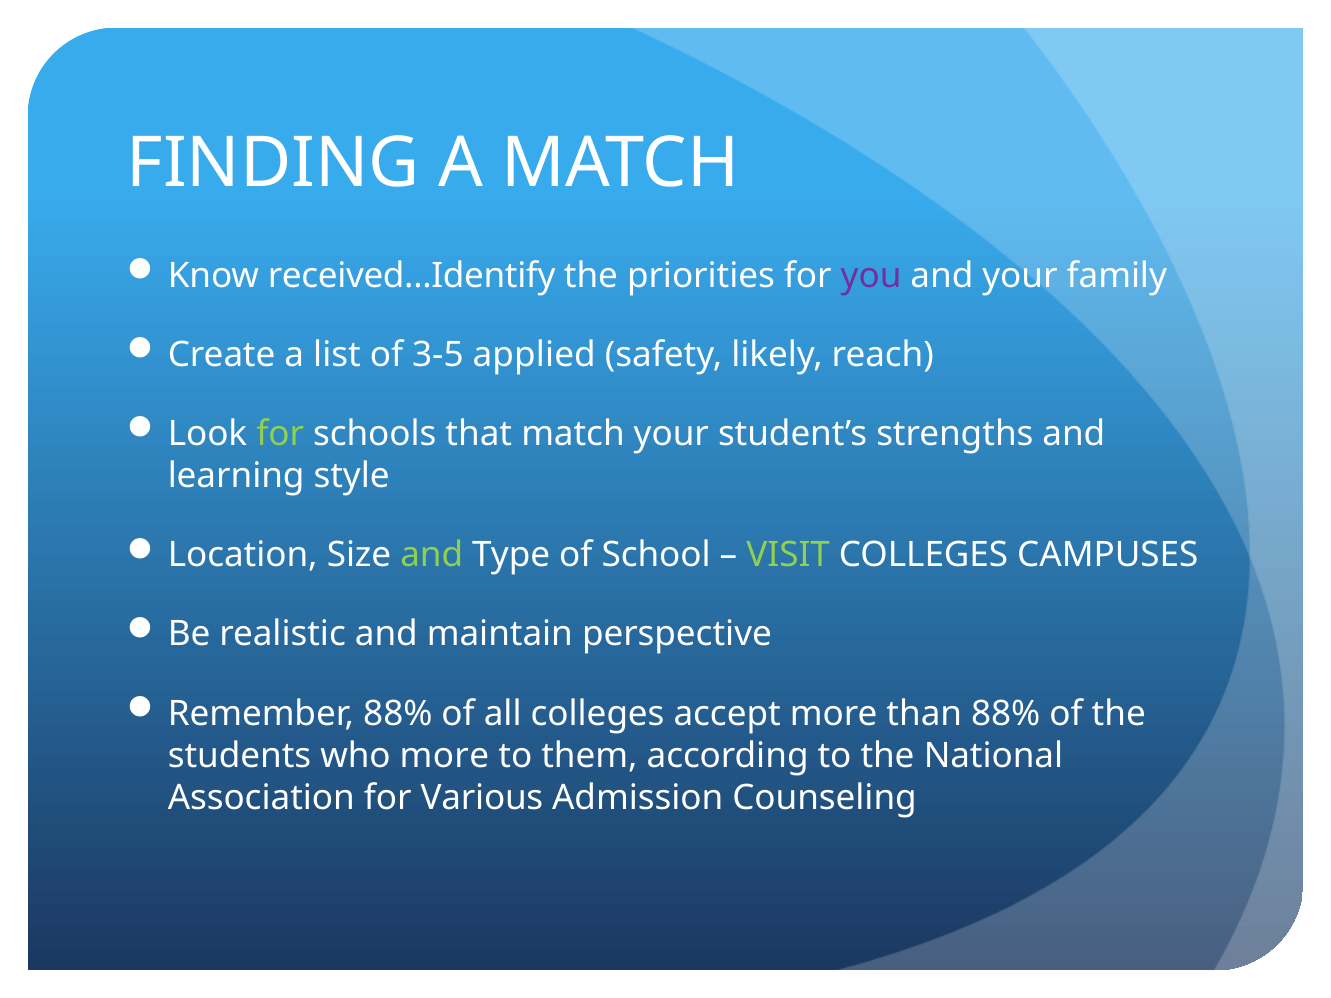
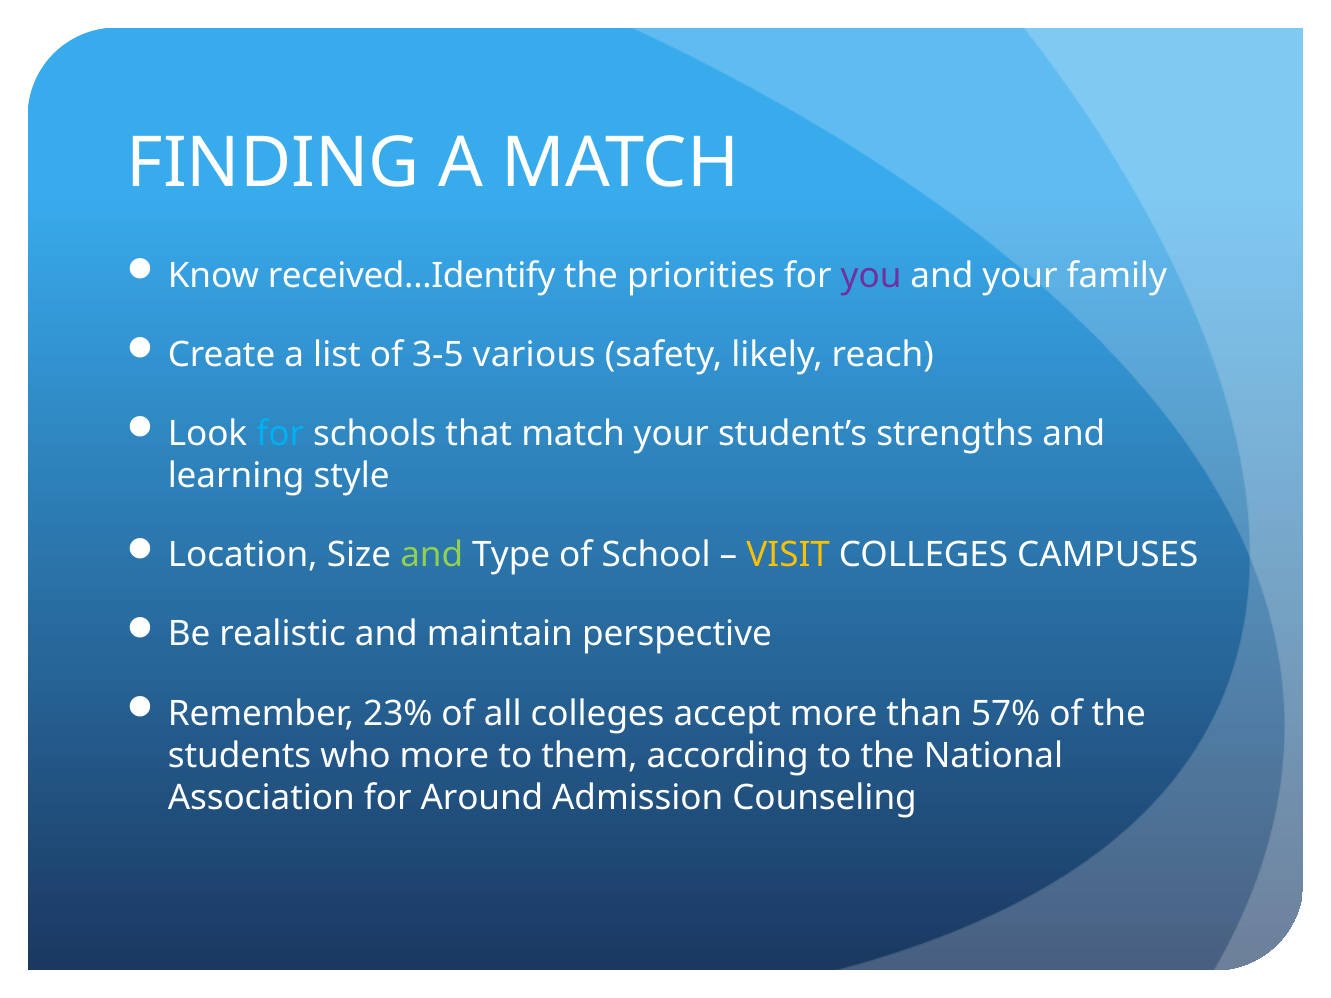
applied: applied -> various
for at (280, 434) colour: light green -> light blue
VISIT colour: light green -> yellow
Remember 88%: 88% -> 23%
than 88%: 88% -> 57%
Various: Various -> Around
